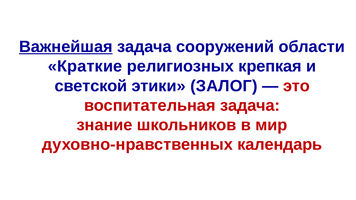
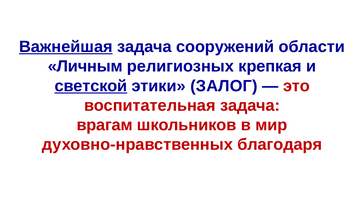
Краткие: Краткие -> Личным
светской underline: none -> present
знание: знание -> врагам
календарь: календарь -> благодаря
